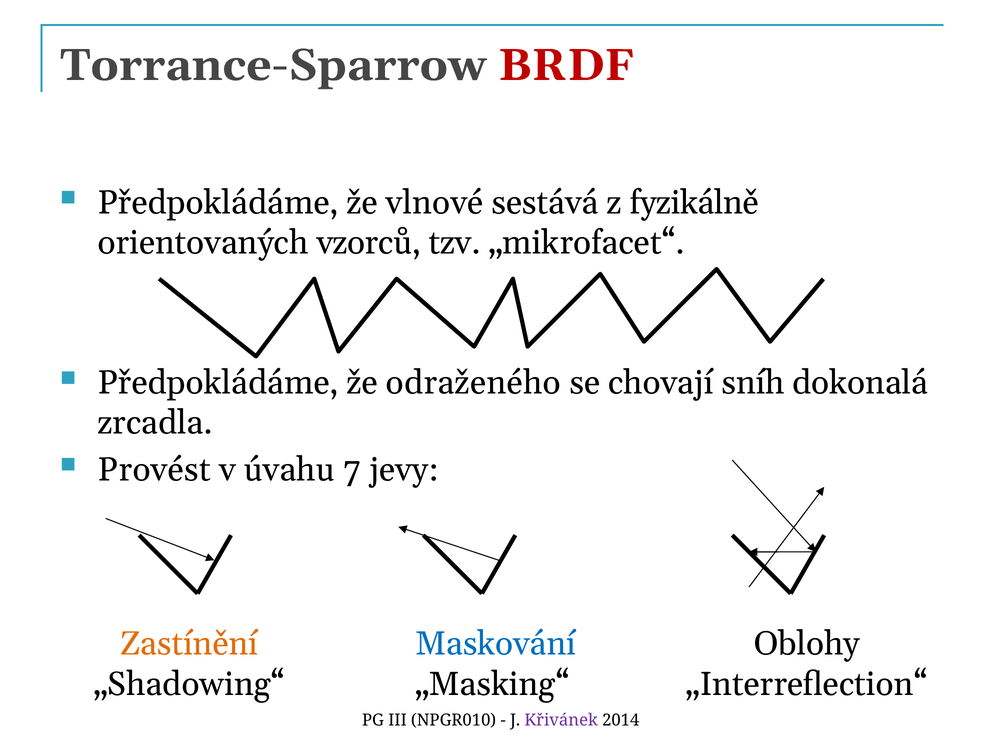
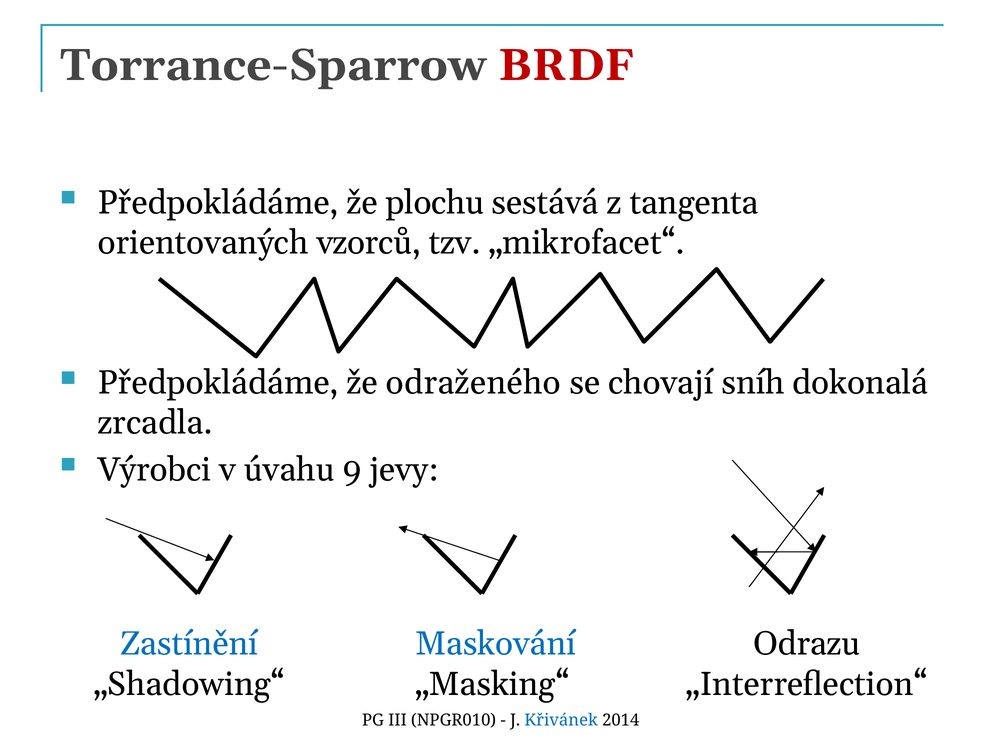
vlnové: vlnové -> plochu
fyzikálně: fyzikálně -> tangenta
Provést: Provést -> Výrobci
7: 7 -> 9
Zastínění colour: orange -> blue
Oblohy: Oblohy -> Odrazu
Křivánek colour: purple -> blue
